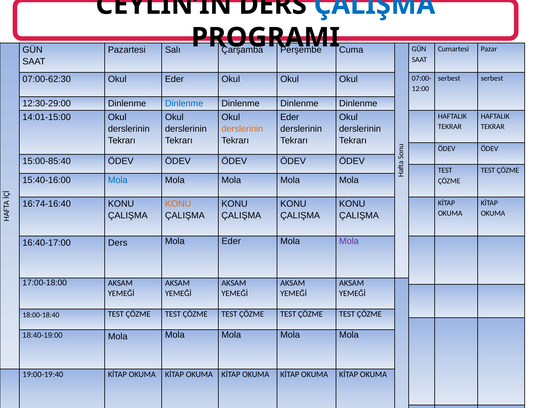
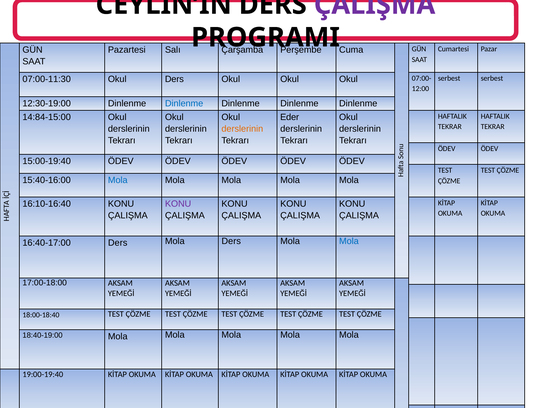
ÇALIŞMA at (375, 5) colour: blue -> purple
07:00-62:30: 07:00-62:30 -> 07:00-11:30
Okul Eder: Eder -> Ders
12:30-29:00: 12:30-29:00 -> 12:30-19:00
14:01-15:00: 14:01-15:00 -> 14:84-15:00
15:00-85:40: 15:00-85:40 -> 15:00-19:40
16:74-16:40: 16:74-16:40 -> 16:10-16:40
KONU at (178, 204) colour: orange -> purple
Mola Eder: Eder -> Ders
Mola at (349, 241) colour: purple -> blue
